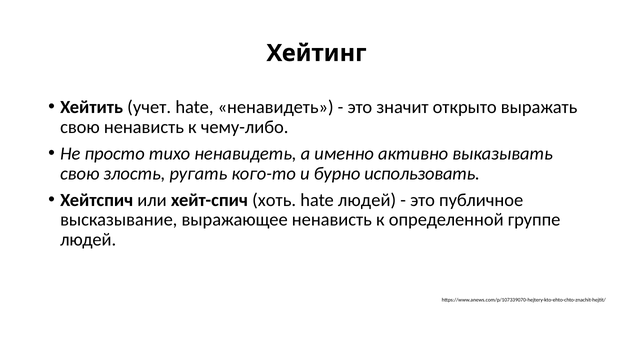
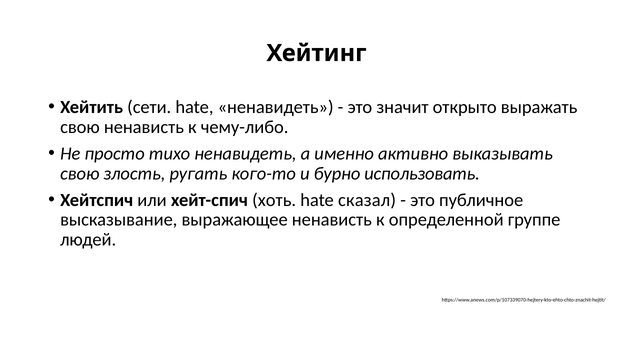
учет: учет -> сети
hate людей: людей -> сказал
